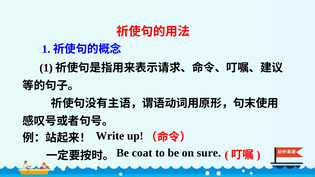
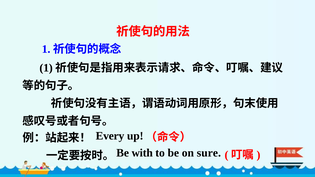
Write: Write -> Every
coat: coat -> with
